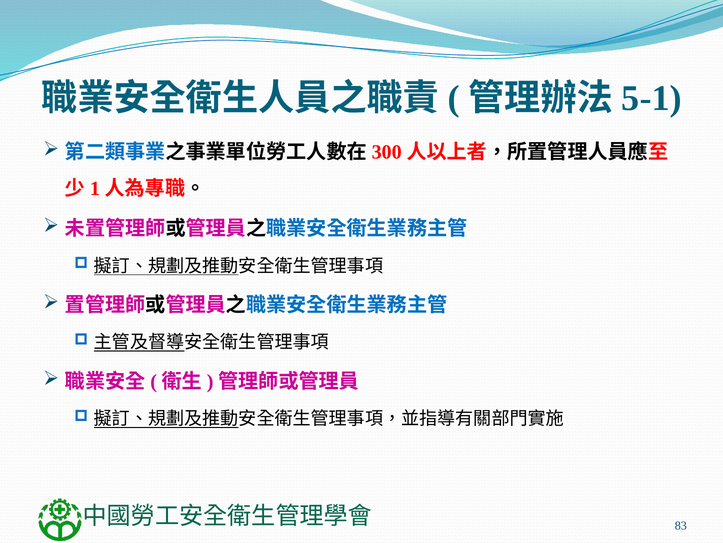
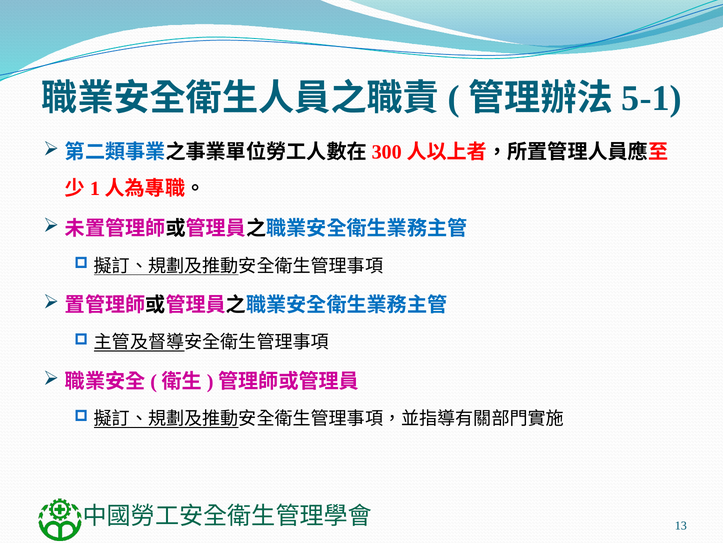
83: 83 -> 13
